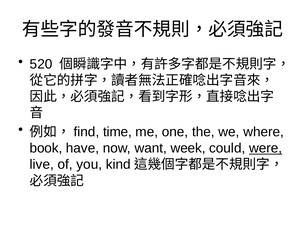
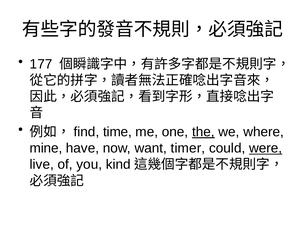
520: 520 -> 177
the underline: none -> present
book: book -> mine
week: week -> timer
